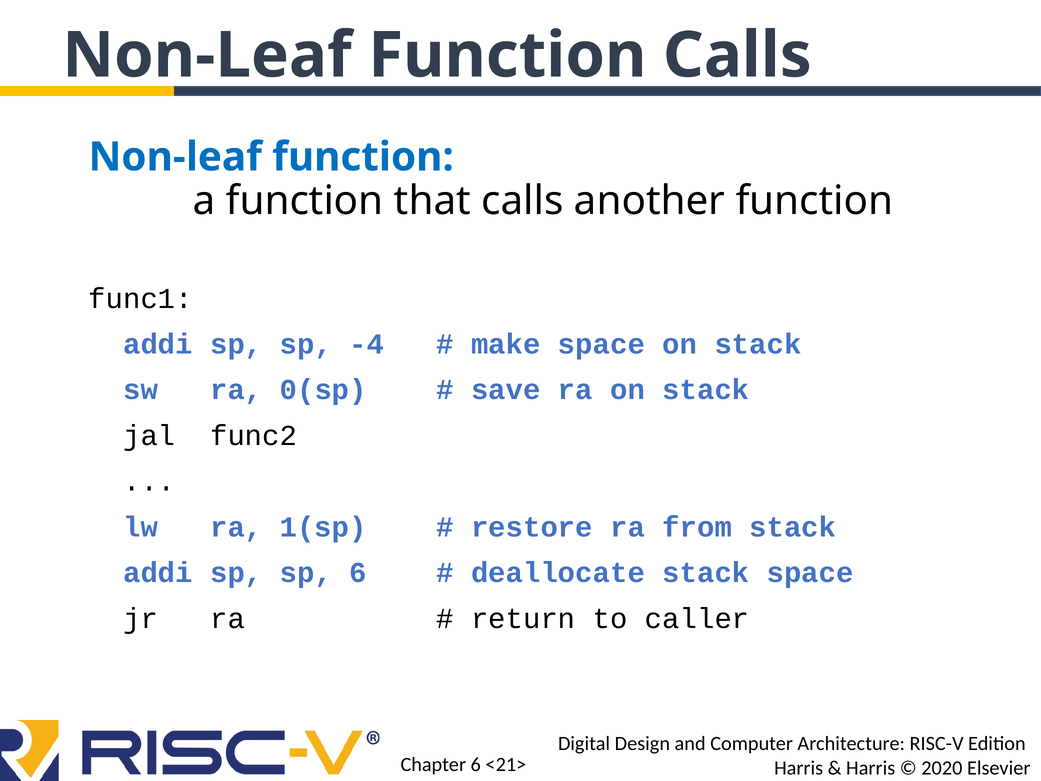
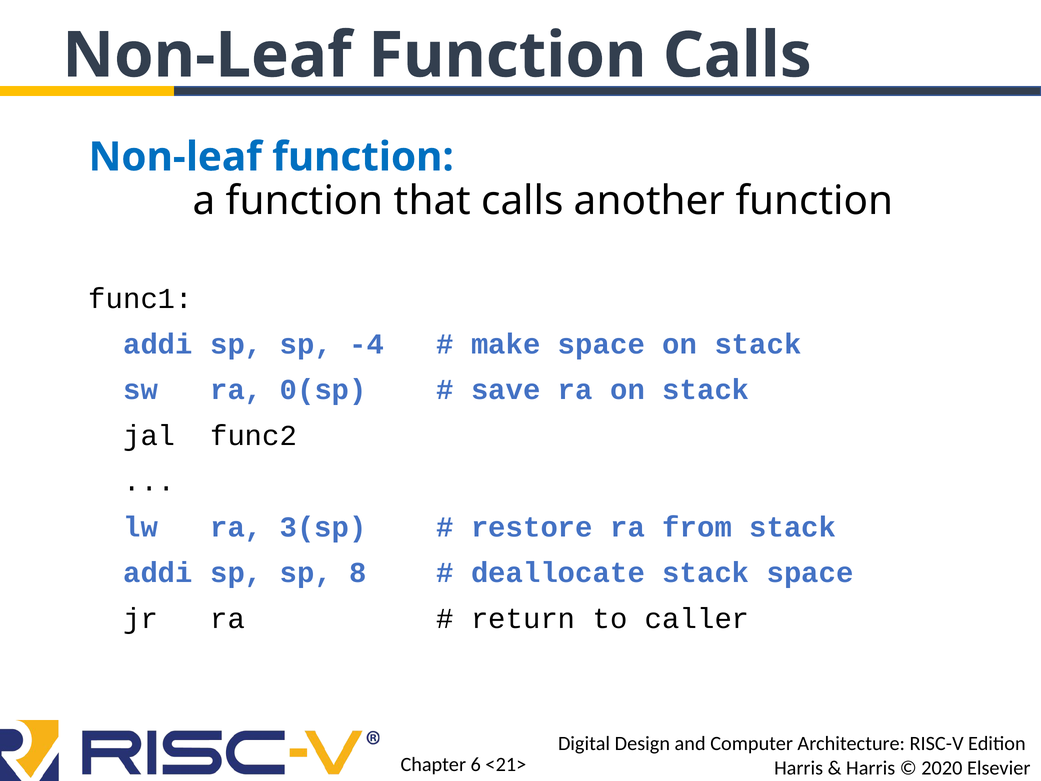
1(sp: 1(sp -> 3(sp
sp 6: 6 -> 8
